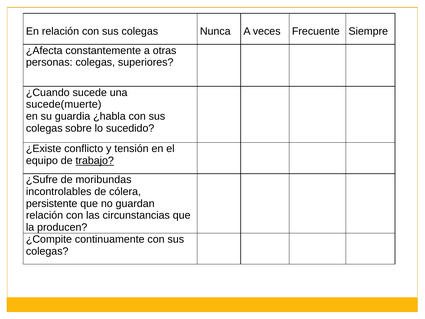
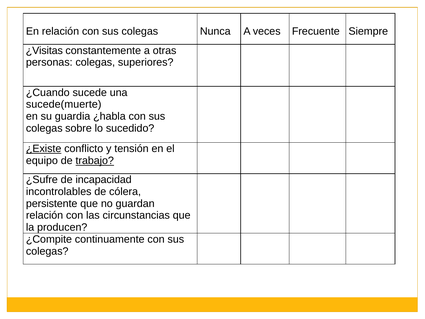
¿Afecta: ¿Afecta -> ¿Visitas
¿Existe underline: none -> present
moribundas: moribundas -> incapacidad
